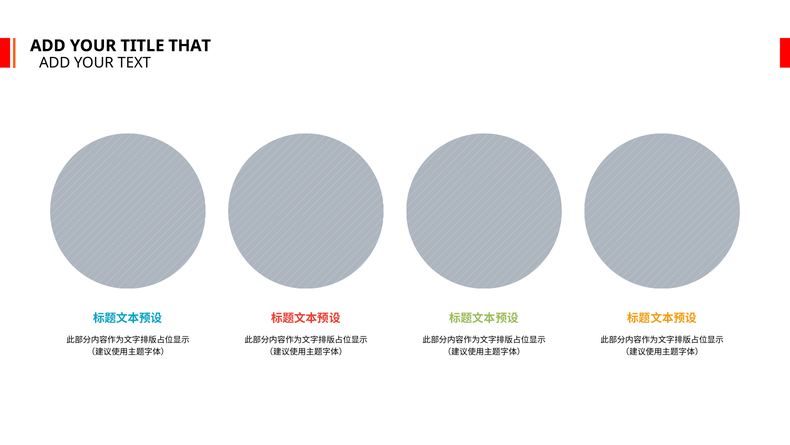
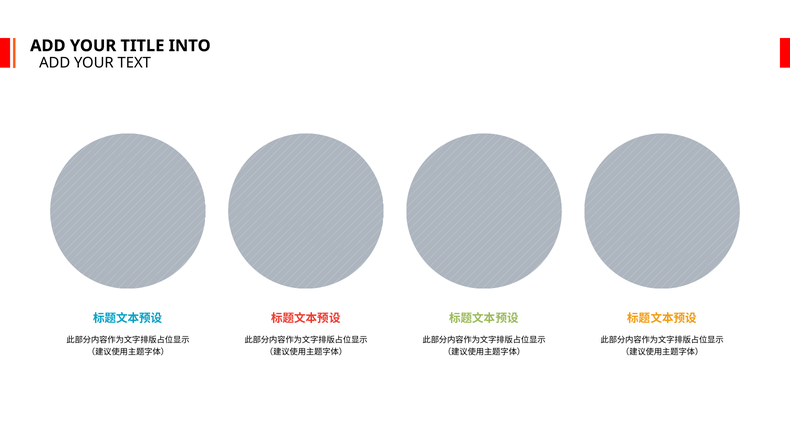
THAT: THAT -> INTO
